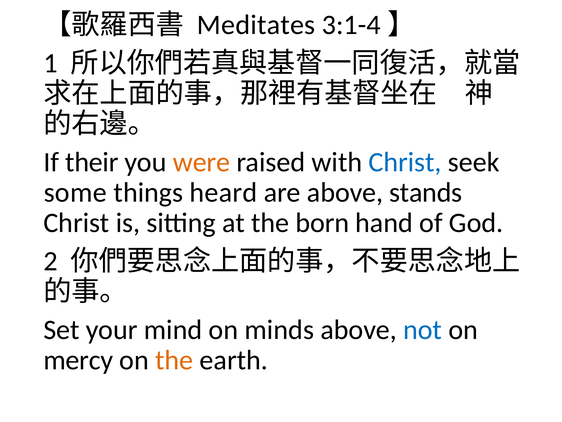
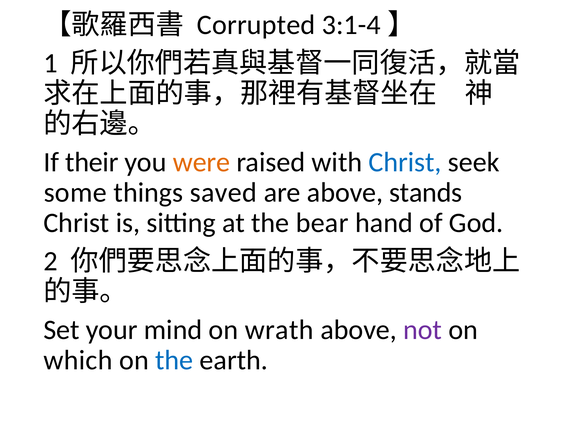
Meditates: Meditates -> Corrupted
heard: heard -> saved
born: born -> bear
minds: minds -> wrath
not colour: blue -> purple
mercy: mercy -> which
the at (174, 360) colour: orange -> blue
